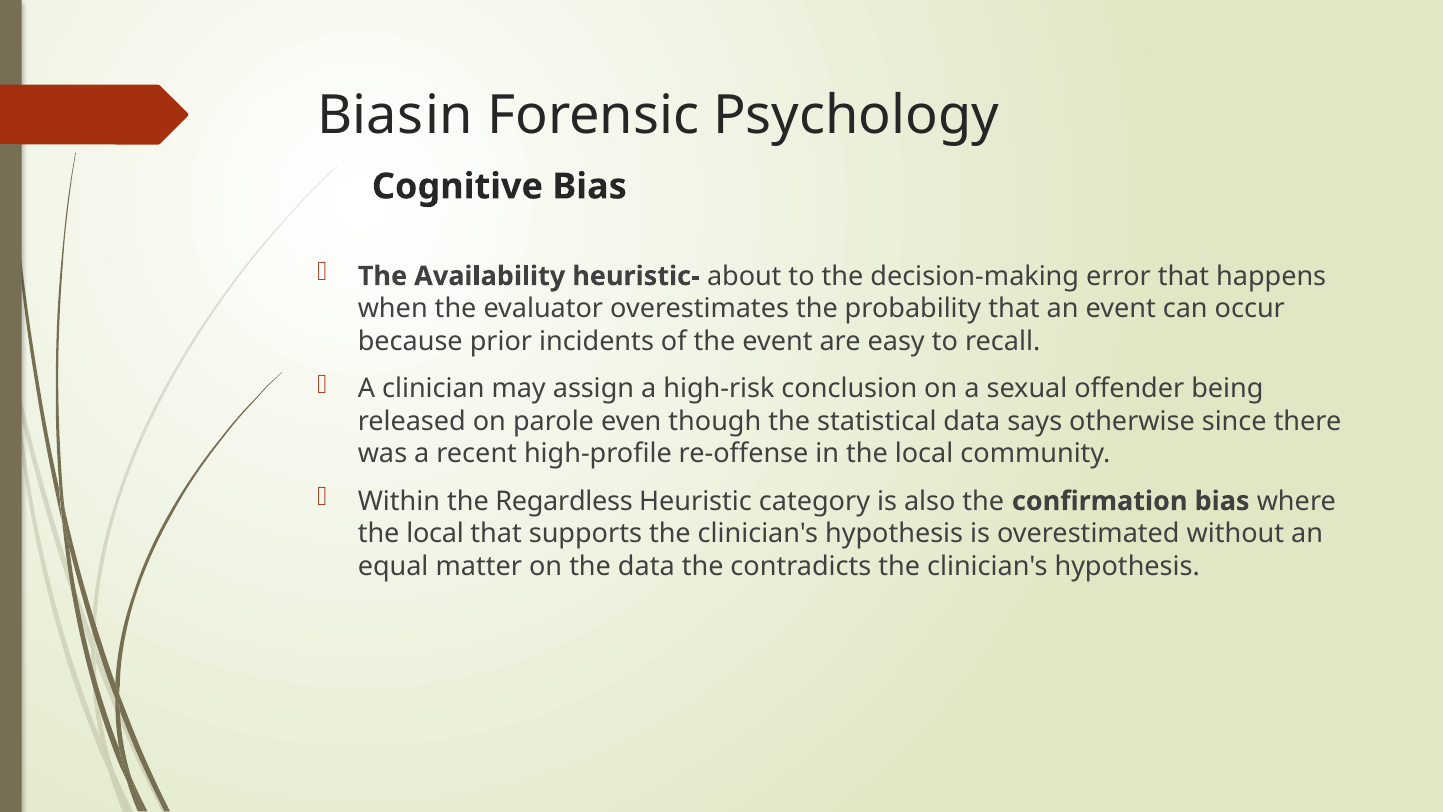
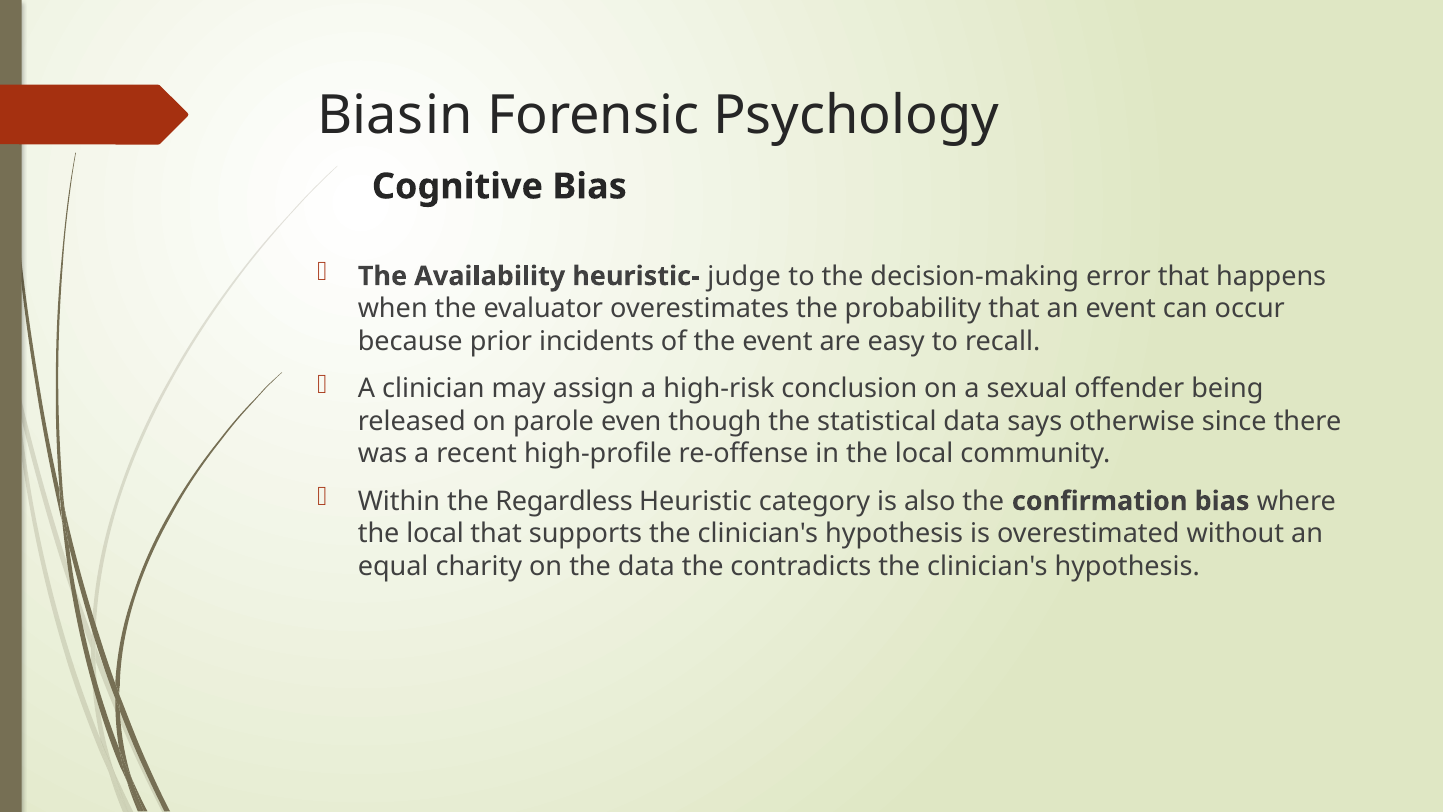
about: about -> judge
matter: matter -> charity
